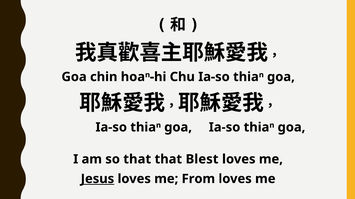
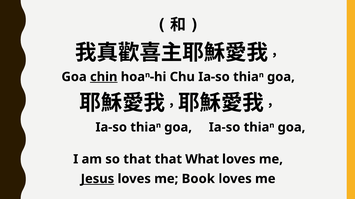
chin underline: none -> present
Blest: Blest -> What
From: From -> Book
